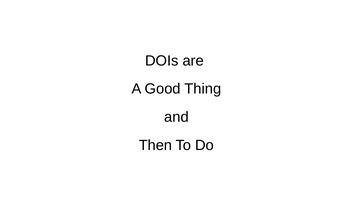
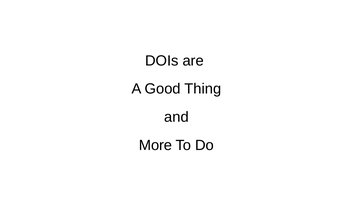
Then: Then -> More
